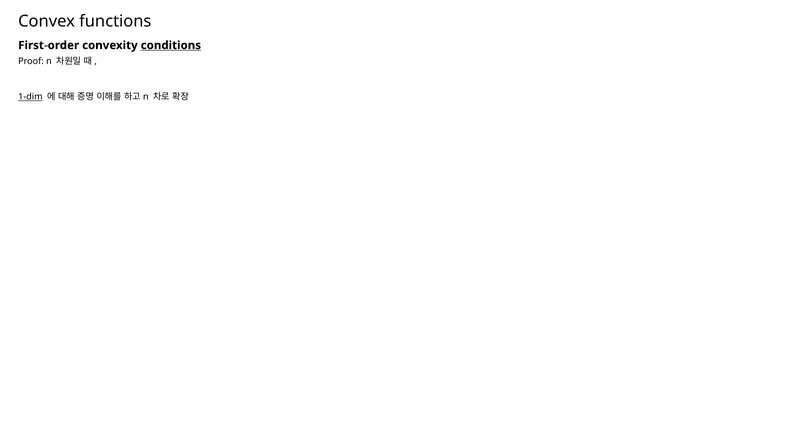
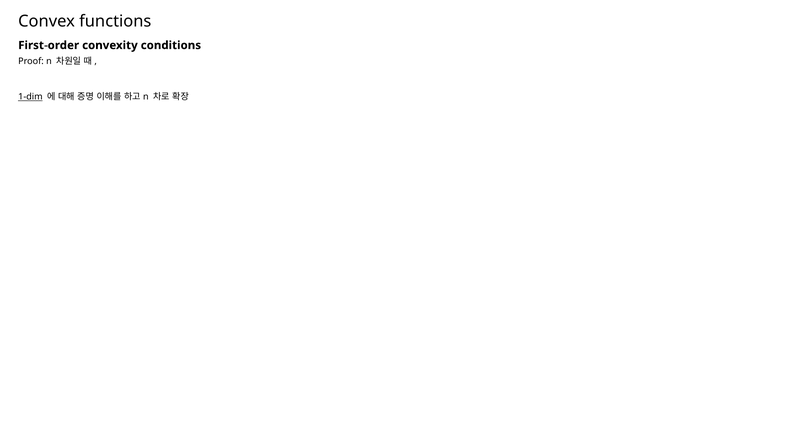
conditions underline: present -> none
